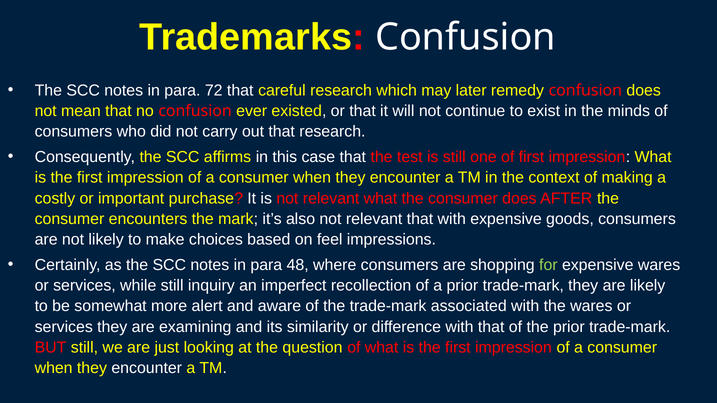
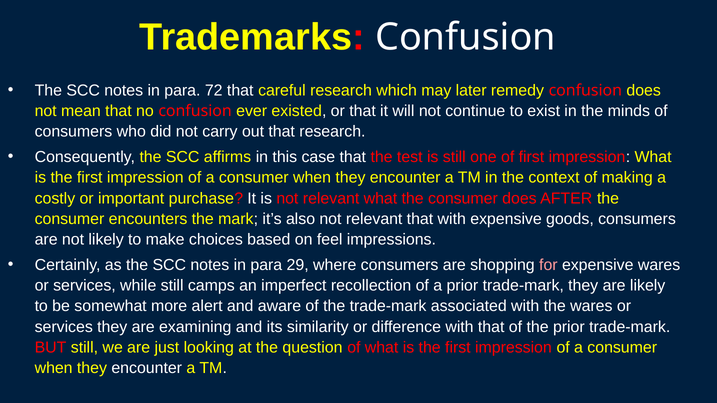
48: 48 -> 29
for colour: light green -> pink
inquiry: inquiry -> camps
